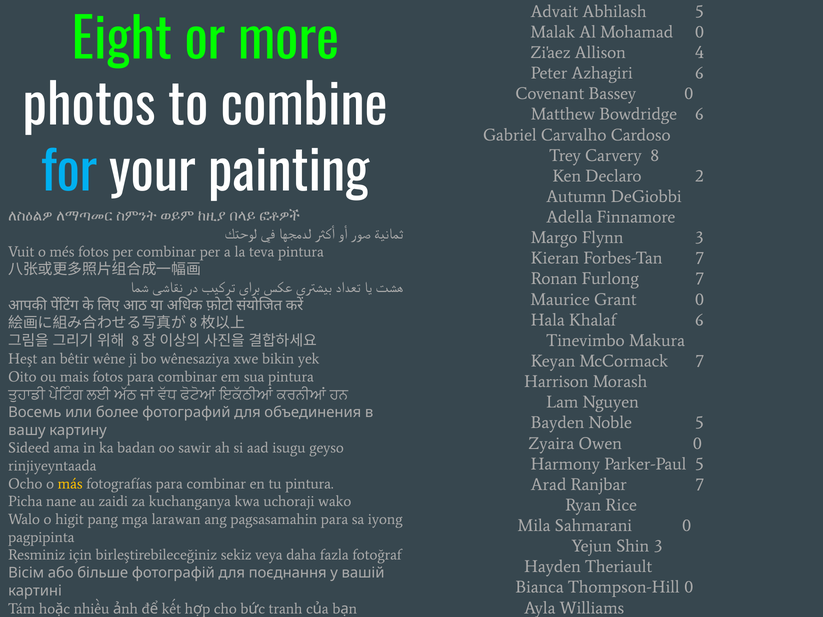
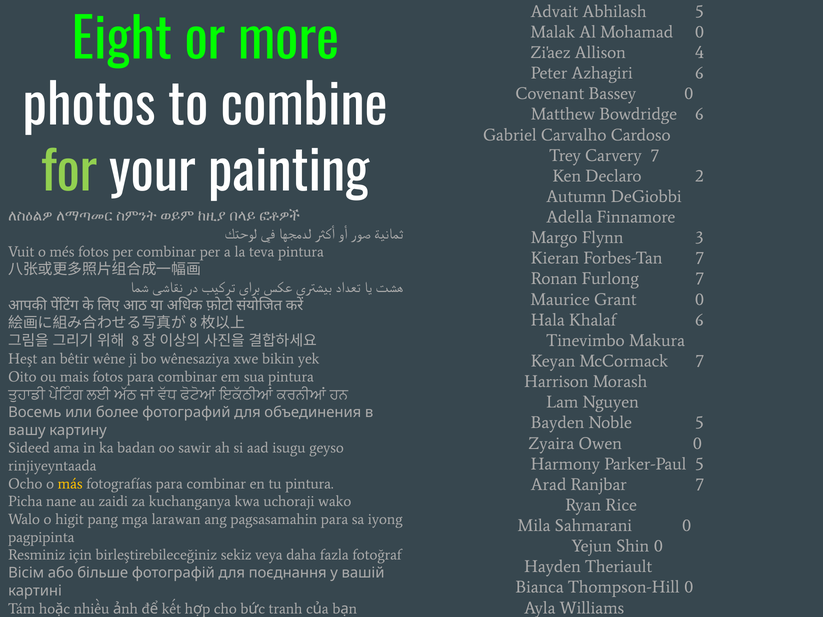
Carvery 8: 8 -> 7
for colour: light blue -> light green
Shin 3: 3 -> 0
